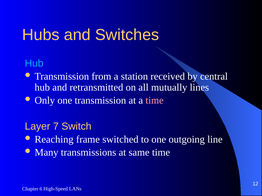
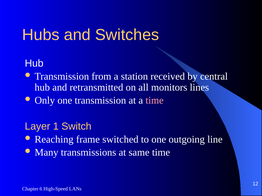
Hub at (34, 64) colour: light blue -> white
mutually: mutually -> monitors
7: 7 -> 1
